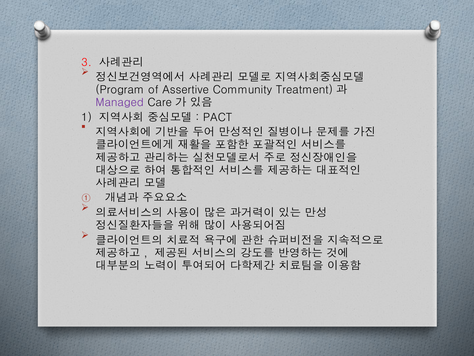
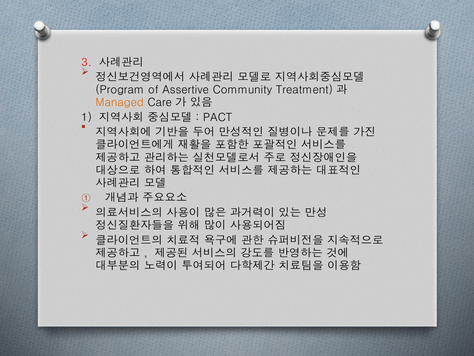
Managed colour: purple -> orange
